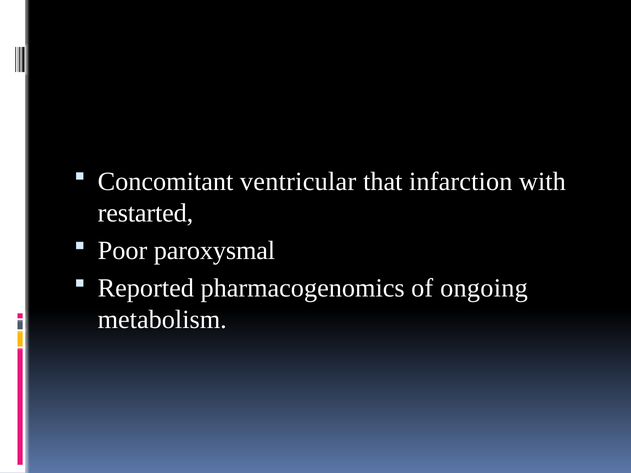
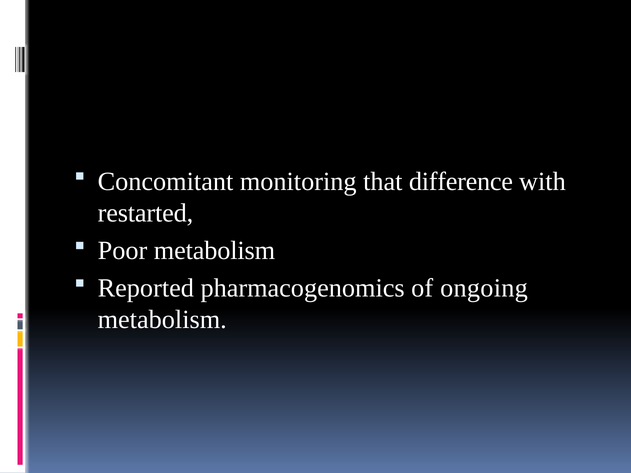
ventricular: ventricular -> monitoring
infarction: infarction -> difference
Poor paroxysmal: paroxysmal -> metabolism
